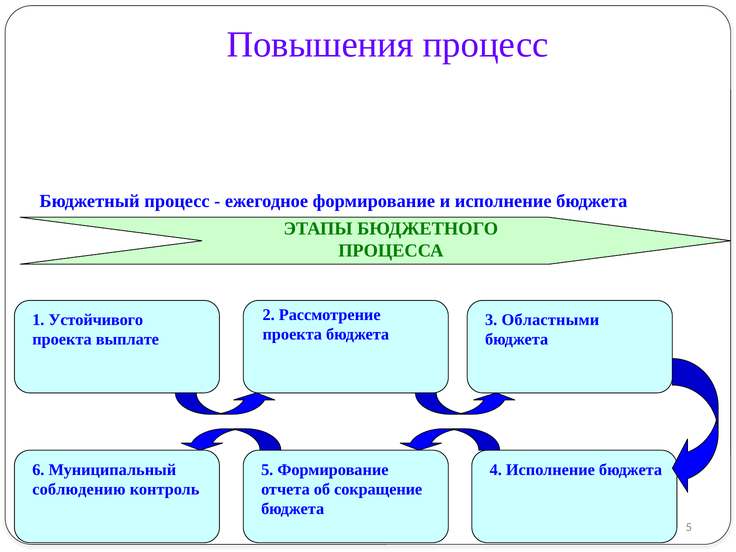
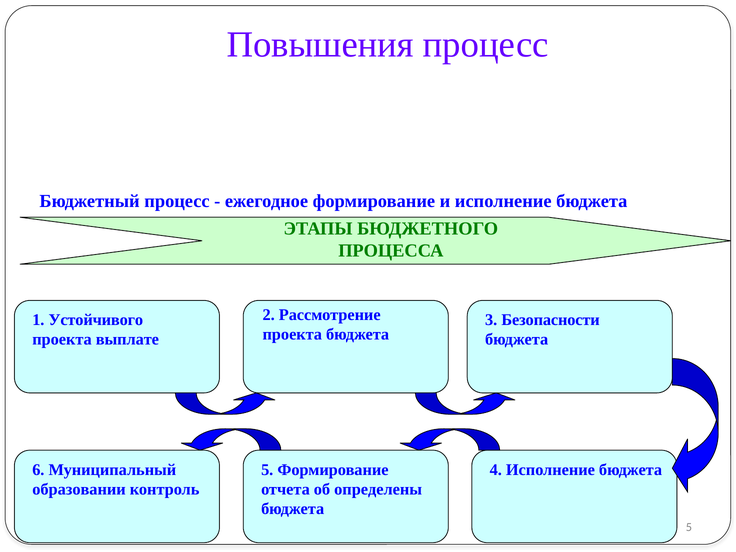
Областными: Областными -> Безопасности
соблюдению: соблюдению -> образовании
сокращение: сокращение -> определены
